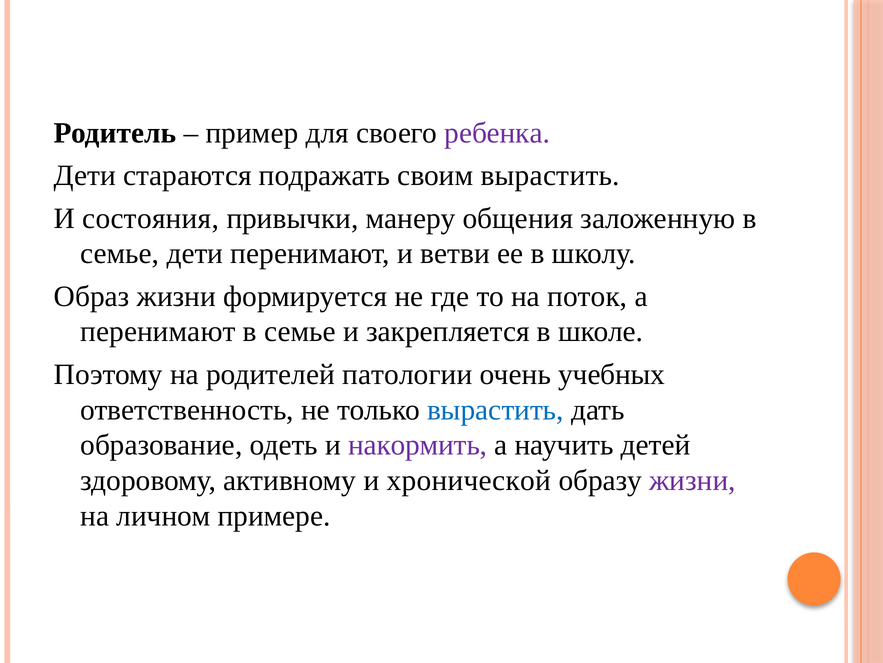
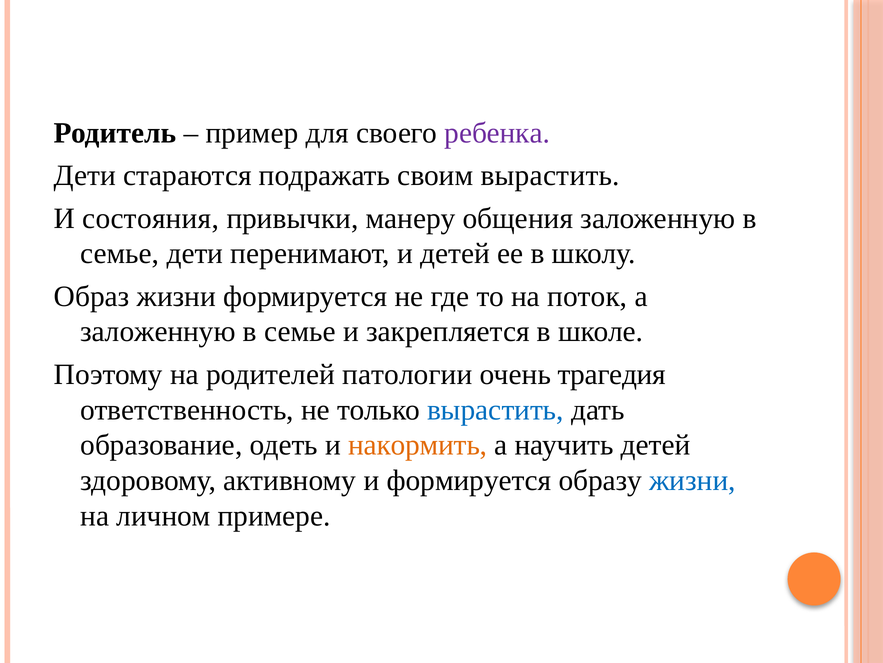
и ветви: ветви -> детей
перенимают at (158, 331): перенимают -> заложенную
учебных: учебных -> трагедия
накормить colour: purple -> orange
и хронической: хронической -> формируется
жизни at (692, 480) colour: purple -> blue
